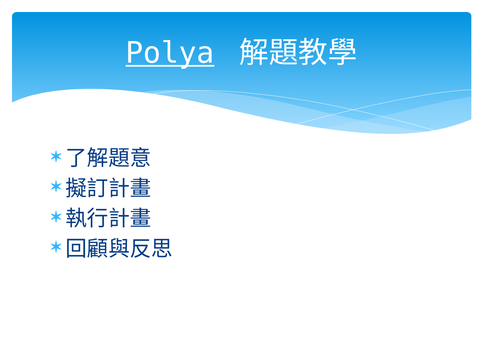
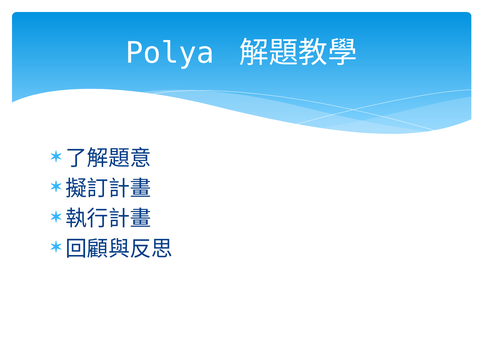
Polya underline: present -> none
